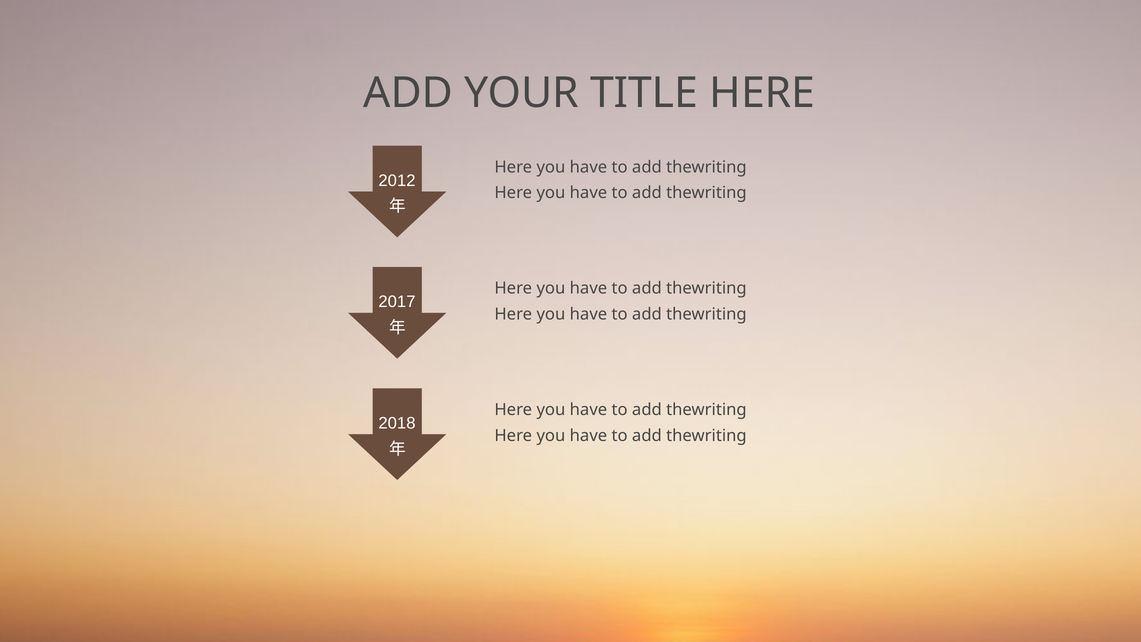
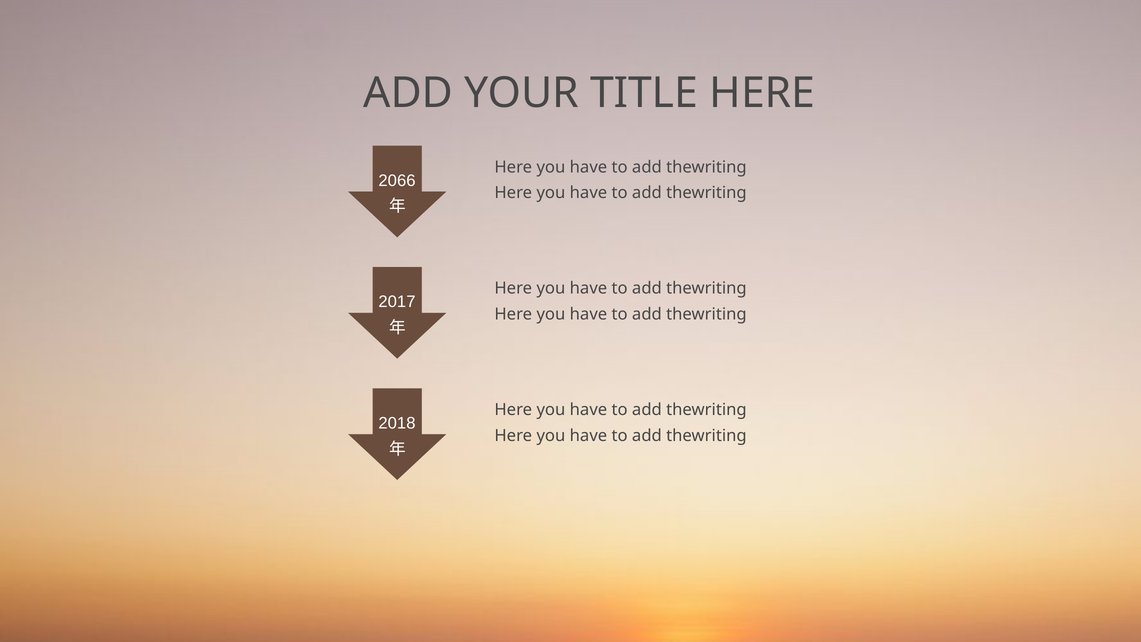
2012: 2012 -> 2066
